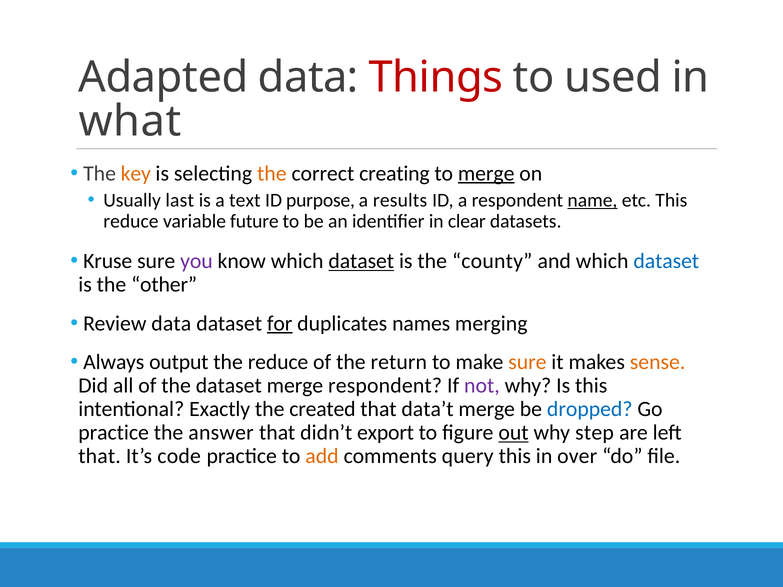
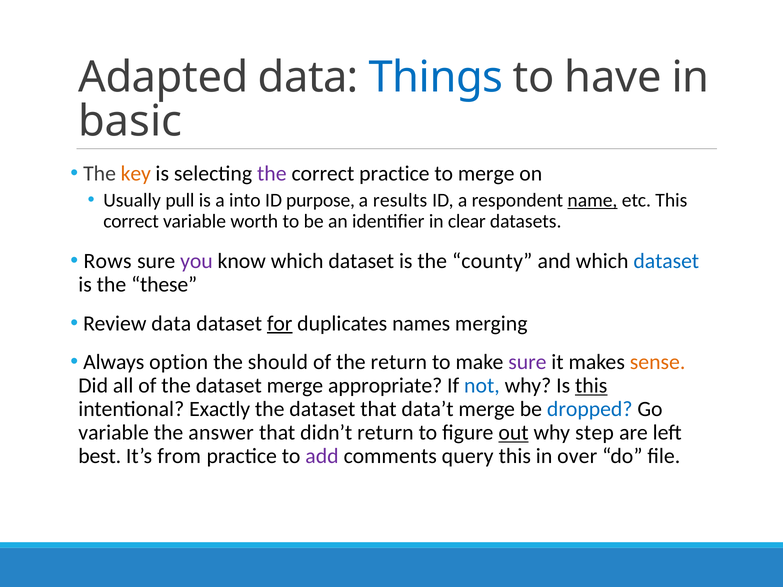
Things colour: red -> blue
used: used -> have
what: what -> basic
the at (272, 174) colour: orange -> purple
correct creating: creating -> practice
merge at (486, 174) underline: present -> none
last: last -> pull
text: text -> into
reduce at (131, 221): reduce -> correct
future: future -> worth
Kruse: Kruse -> Rows
dataset at (361, 261) underline: present -> none
other: other -> these
output: output -> option
the reduce: reduce -> should
sure at (527, 362) colour: orange -> purple
merge respondent: respondent -> appropriate
not colour: purple -> blue
this at (591, 386) underline: none -> present
created at (322, 409): created -> dataset
practice at (114, 433): practice -> variable
didn’t export: export -> return
that at (100, 456): that -> best
code: code -> from
add colour: orange -> purple
